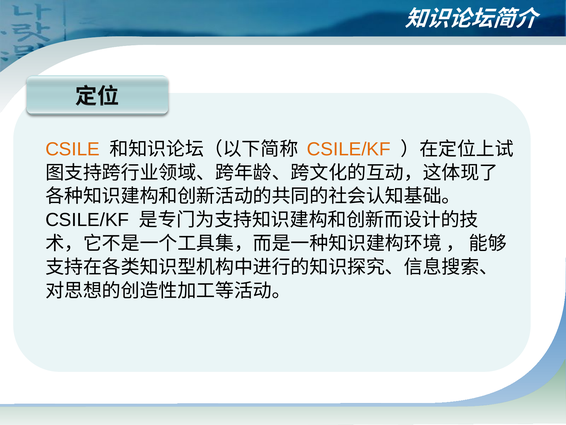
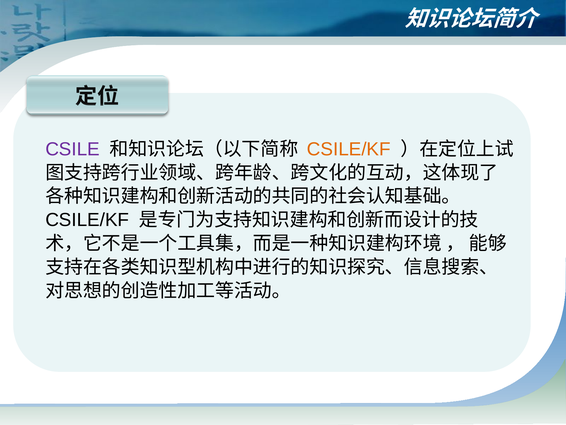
CSILE colour: orange -> purple
